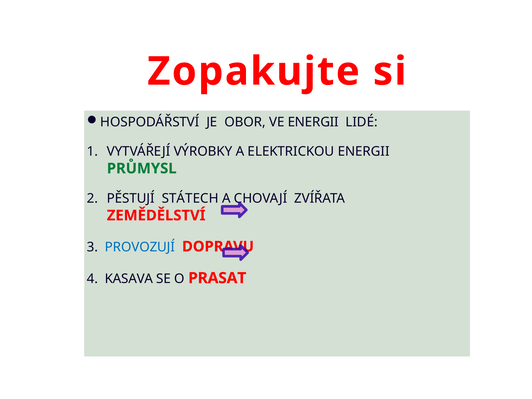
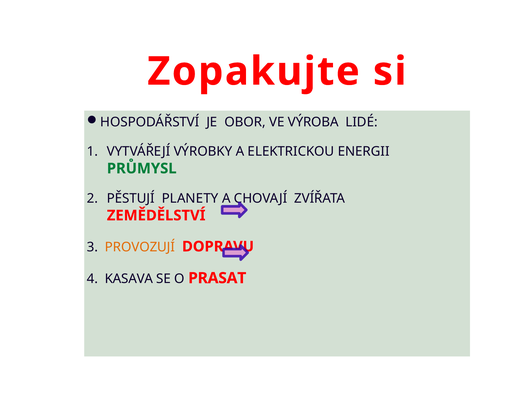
VE ENERGII: ENERGII -> VÝROBA
STÁTECH: STÁTECH -> PLANETY
PROVOZUJÍ colour: blue -> orange
